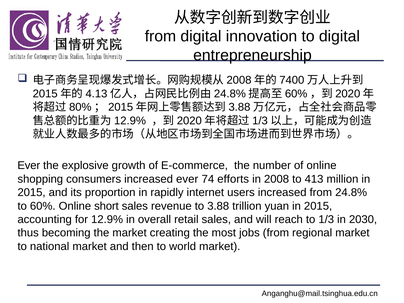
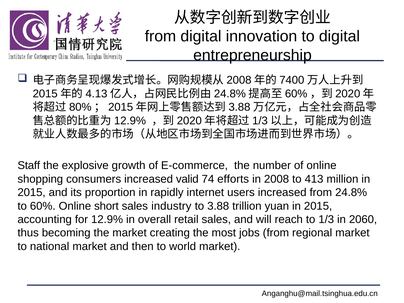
Ever at (29, 166): Ever -> Staff
increased ever: ever -> valid
revenue: revenue -> industry
2030: 2030 -> 2060
